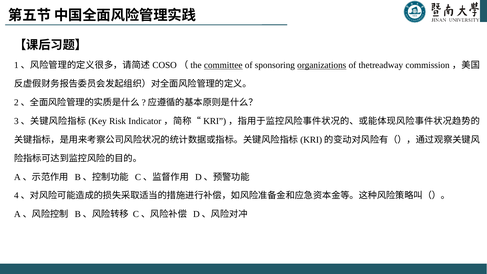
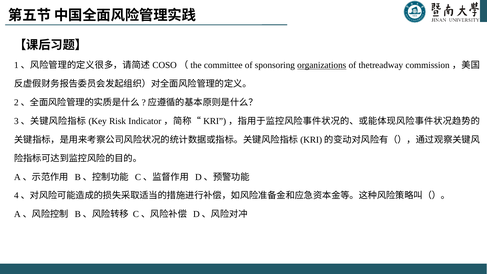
committee underline: present -> none
